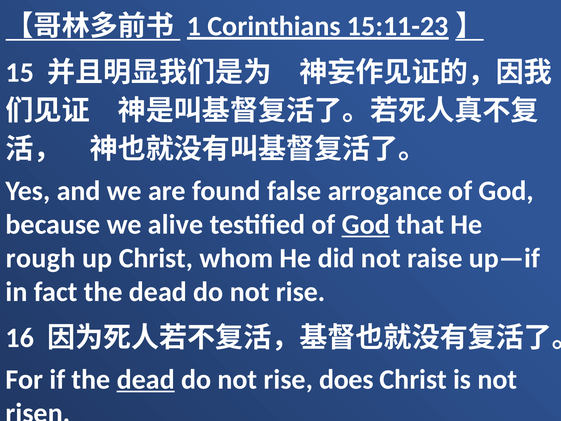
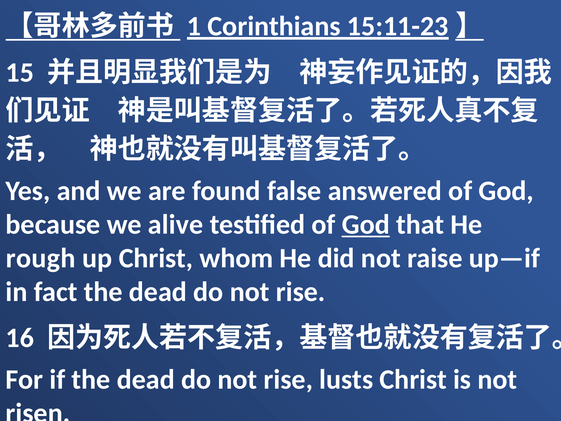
arrogance: arrogance -> answered
dead at (146, 379) underline: present -> none
does: does -> lusts
